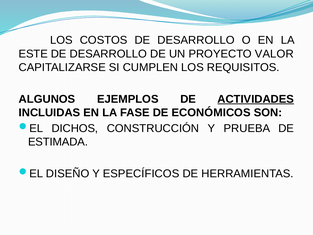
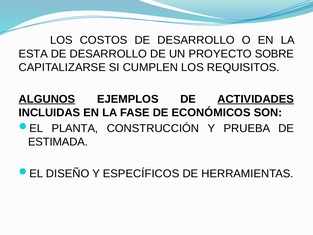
ESTE: ESTE -> ESTA
VALOR: VALOR -> SOBRE
ALGUNOS underline: none -> present
DICHOS: DICHOS -> PLANTA
